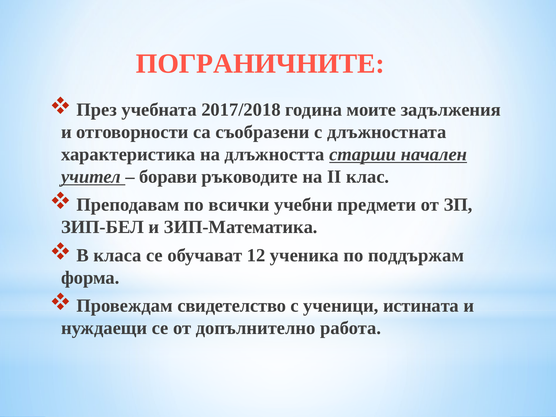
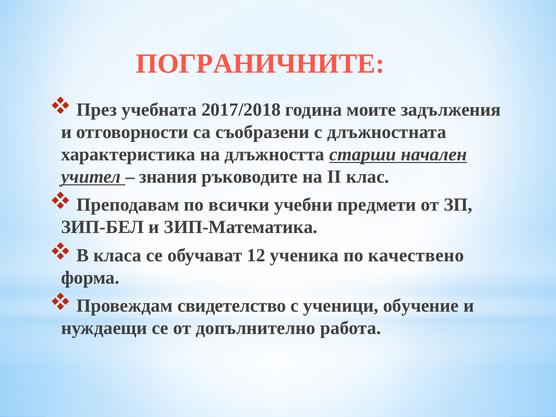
борави: борави -> знания
поддържам: поддържам -> качествено
истината: истината -> обучение
